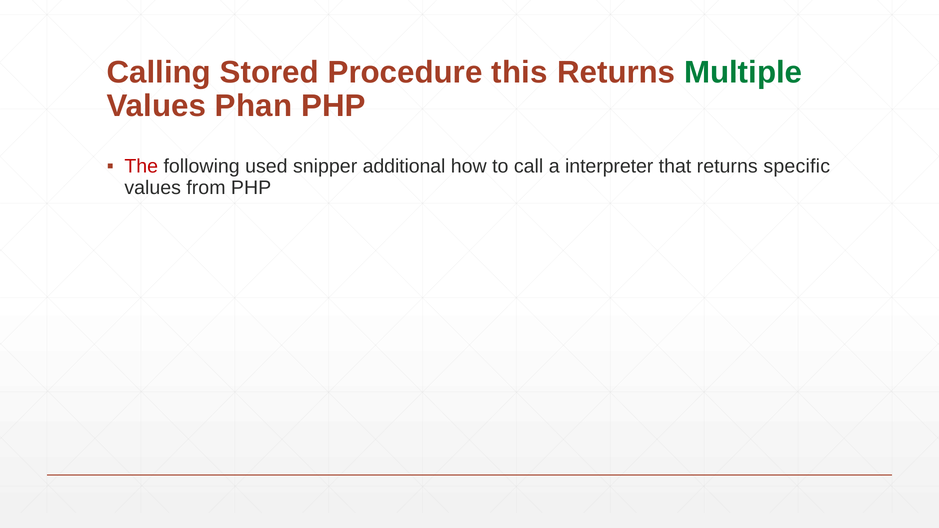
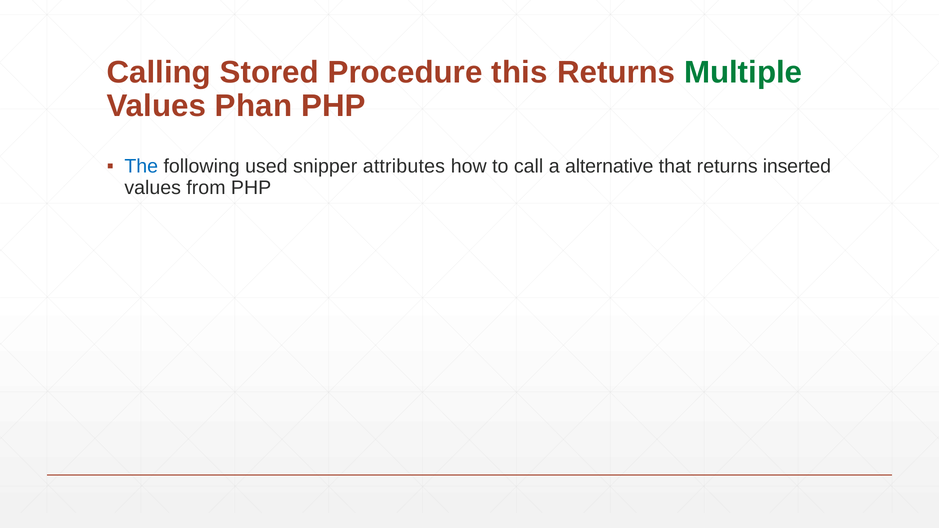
The colour: red -> blue
additional: additional -> attributes
interpreter: interpreter -> alternative
specific: specific -> inserted
